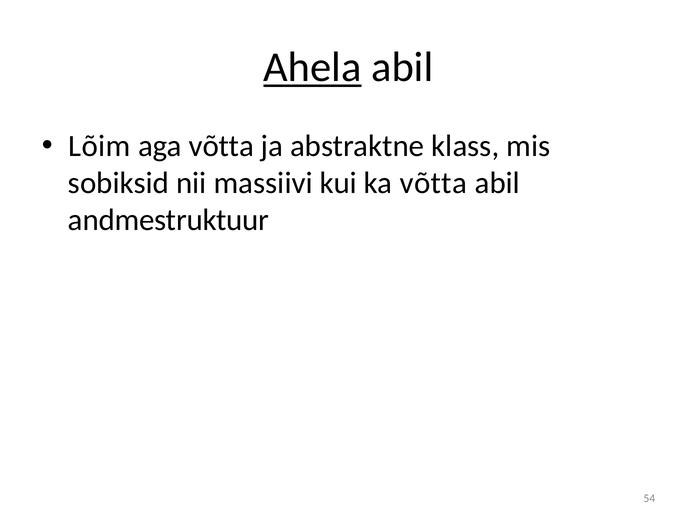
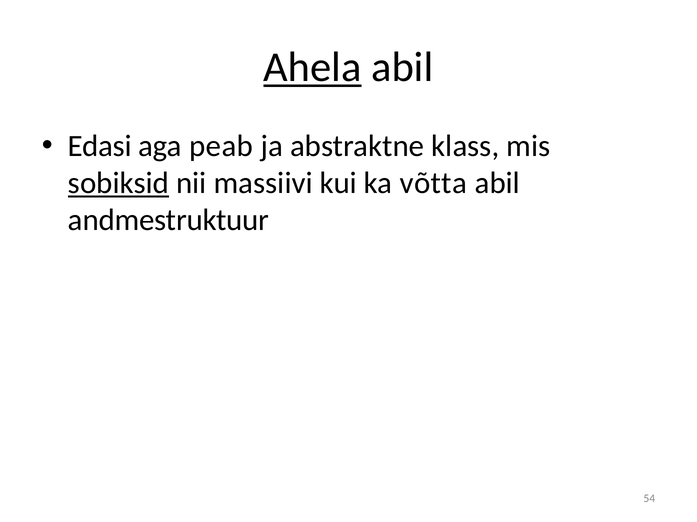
Lõim: Lõim -> Edasi
aga võtta: võtta -> peab
sobiksid underline: none -> present
